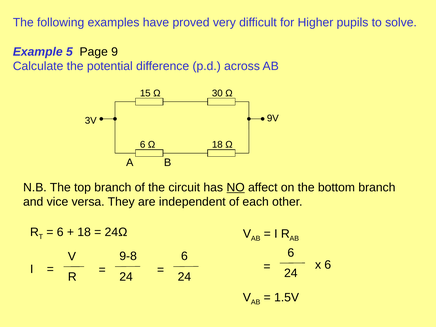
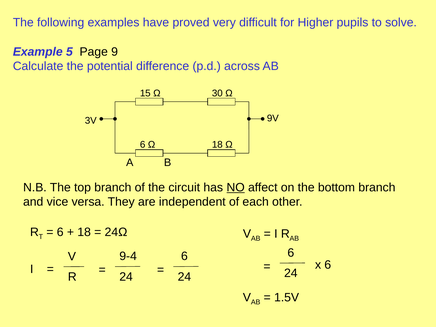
9-8: 9-8 -> 9-4
